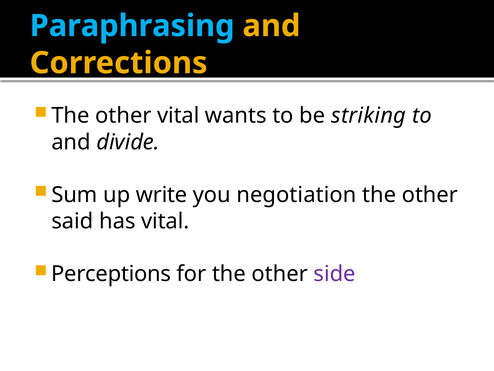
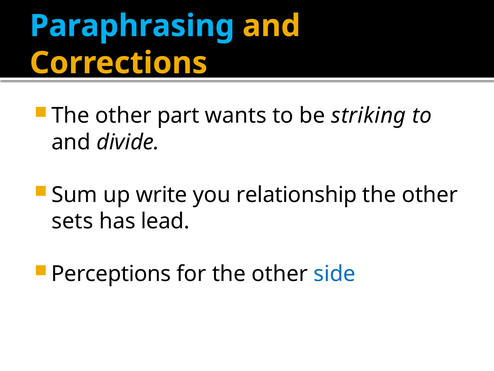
other vital: vital -> part
negotiation: negotiation -> relationship
said: said -> sets
has vital: vital -> lead
side colour: purple -> blue
